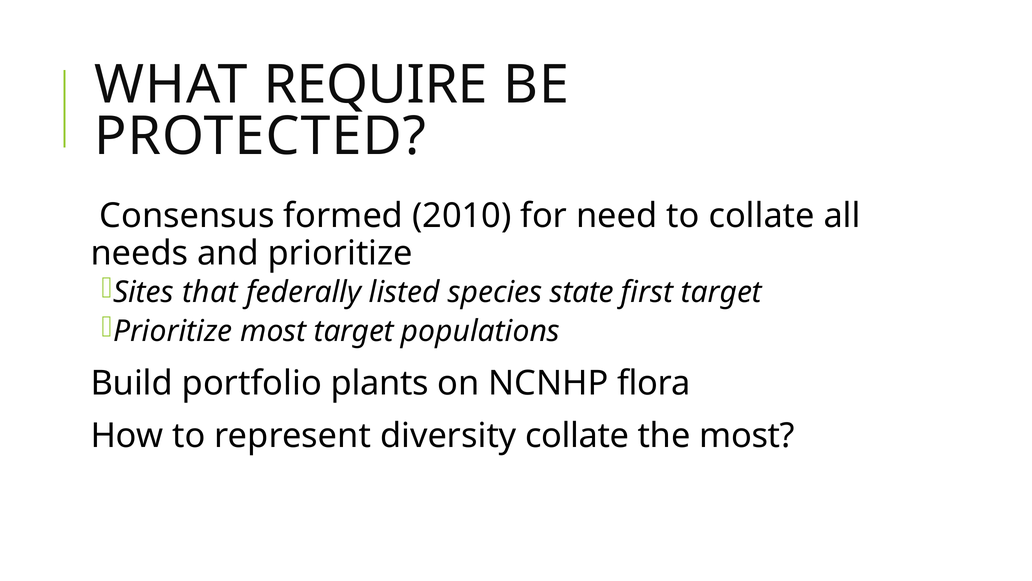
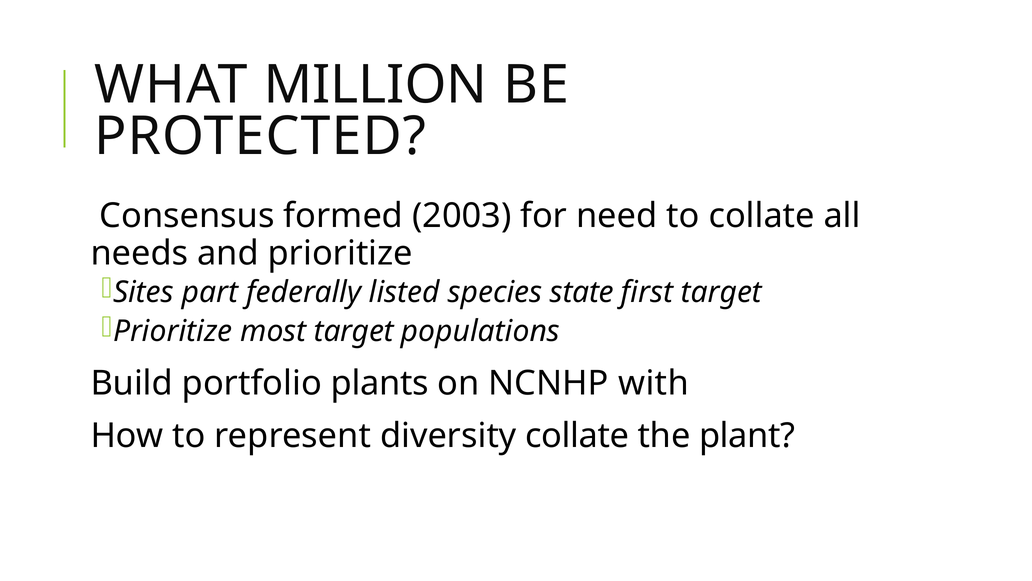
REQUIRE: REQUIRE -> MILLION
2010: 2010 -> 2003
that: that -> part
flora: flora -> with
the most: most -> plant
